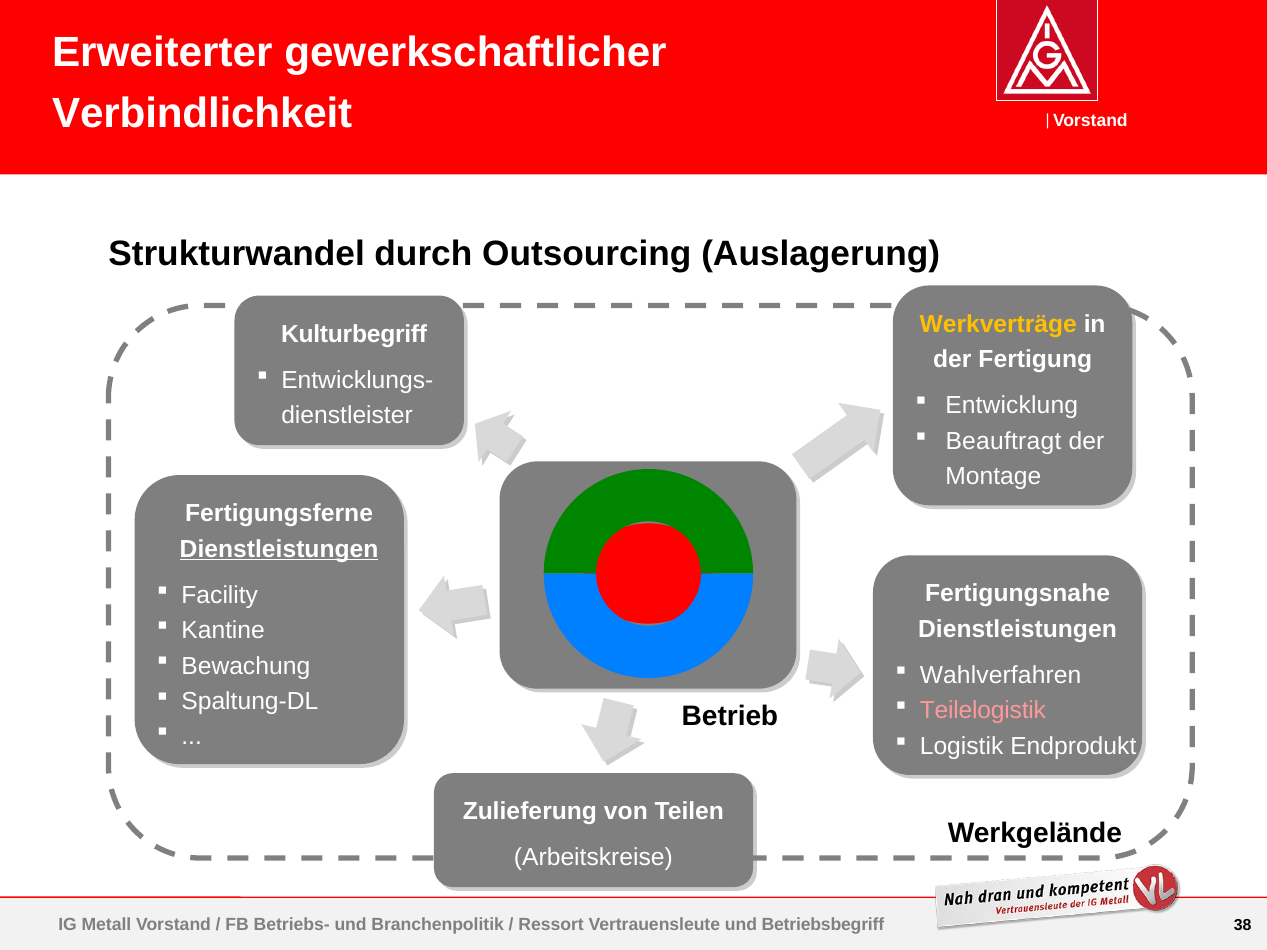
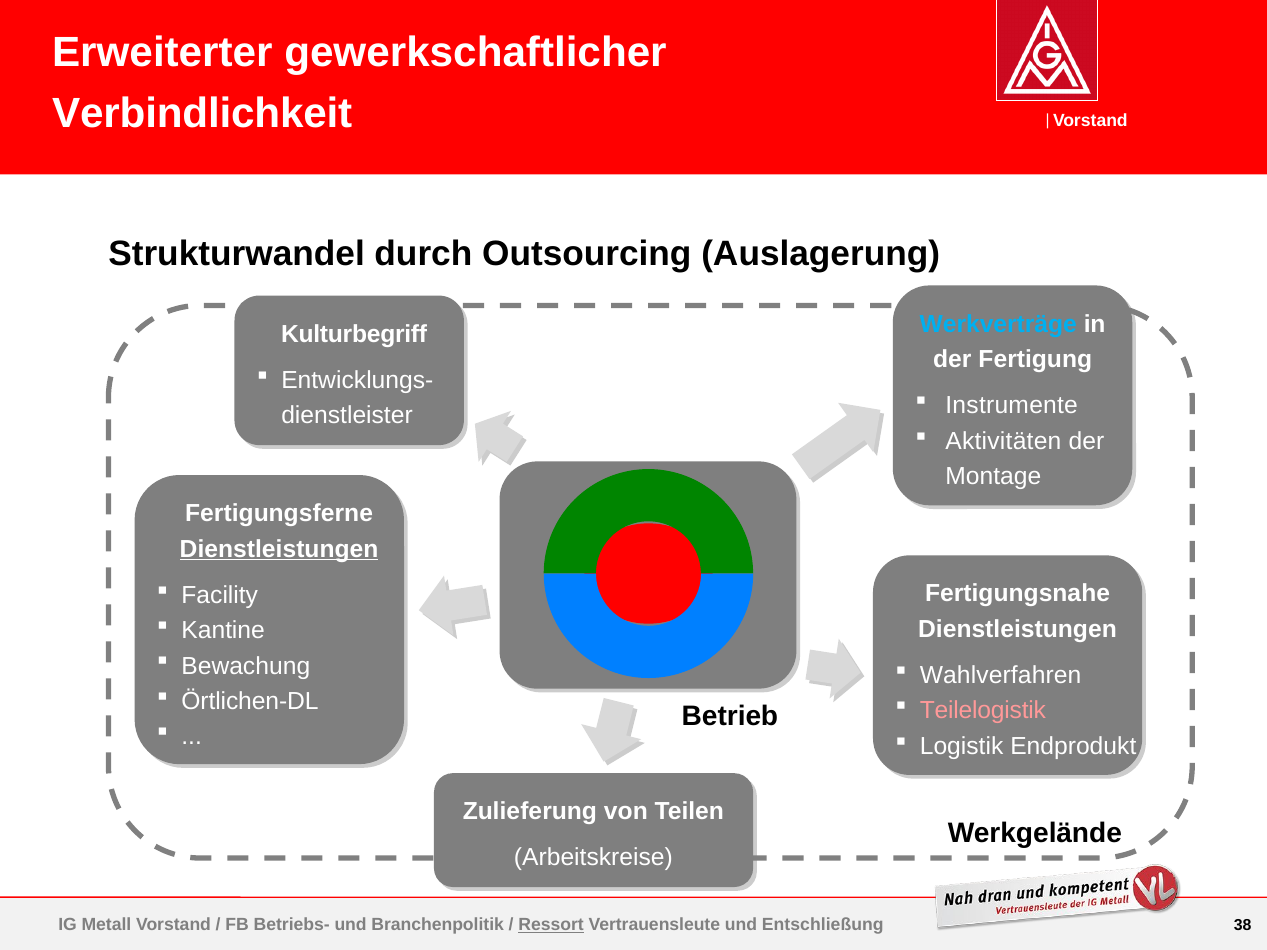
Werkverträge colour: yellow -> light blue
Entwicklung: Entwicklung -> Instrumente
Beauftragt: Beauftragt -> Aktivitäten
Spaltung-DL: Spaltung-DL -> Örtlichen-DL
Ressort underline: none -> present
Betriebsbegriff: Betriebsbegriff -> Entschließung
